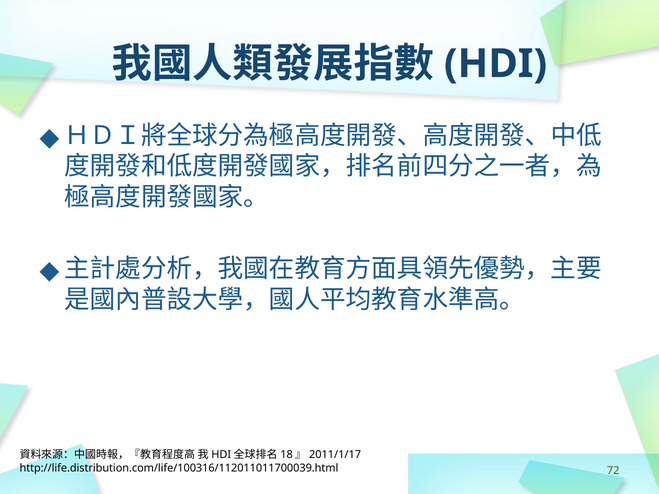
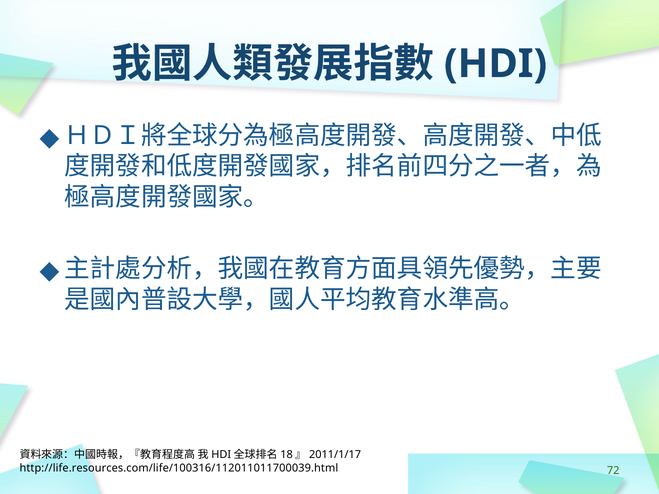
http://life.distribution.com/life/100316/112011011700039.html: http://life.distribution.com/life/100316/112011011700039.html -> http://life.resources.com/life/100316/112011011700039.html
